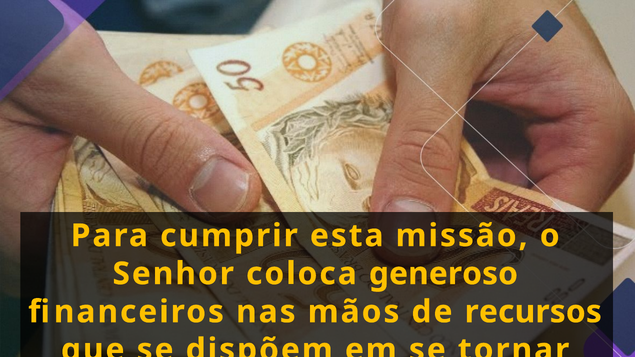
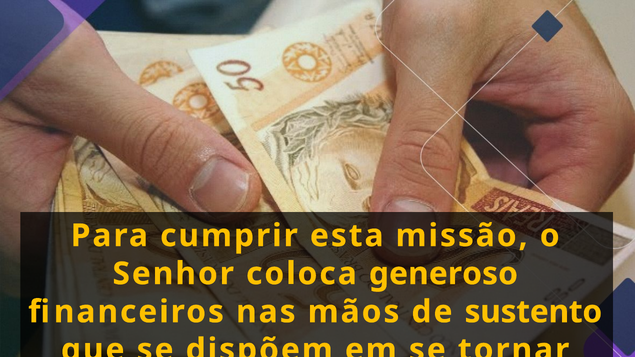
recursos: recursos -> sustento
